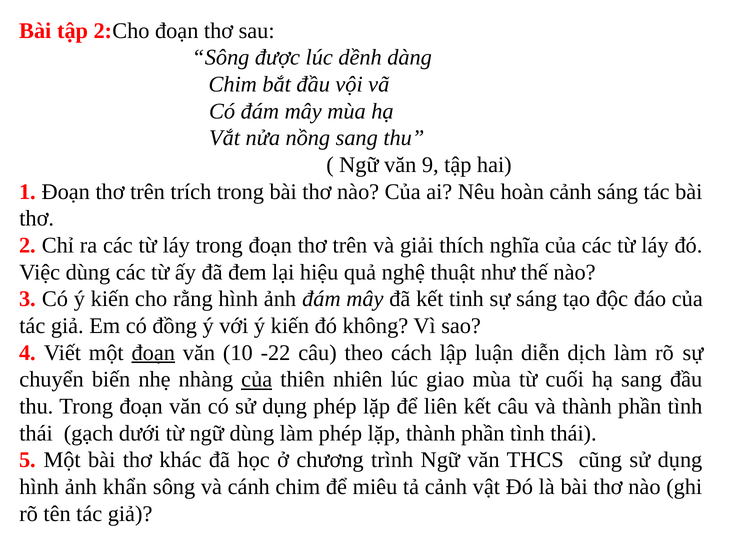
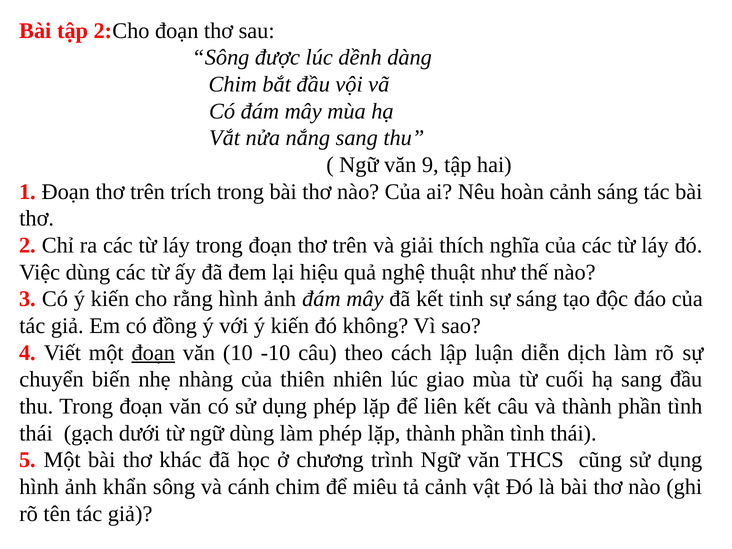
nồng: nồng -> nắng
-22: -22 -> -10
của at (257, 380) underline: present -> none
